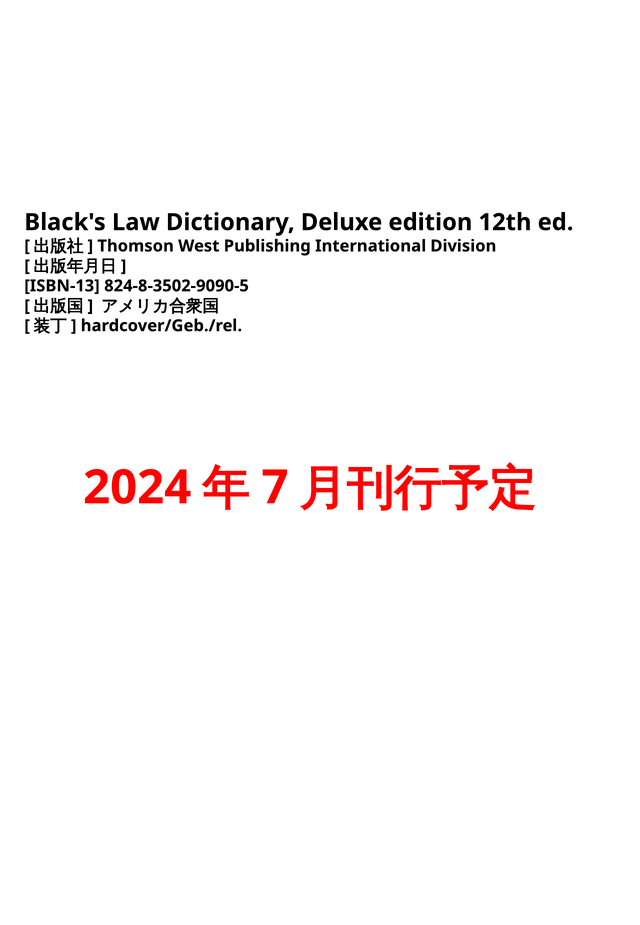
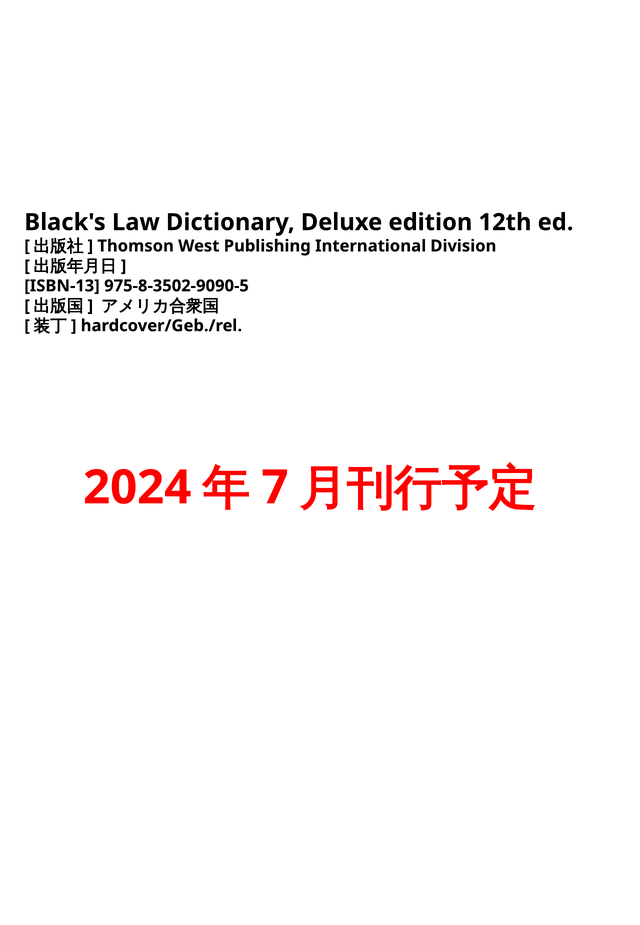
824-8-3502-9090-5: 824-8-3502-9090-5 -> 975-8-3502-9090-5
